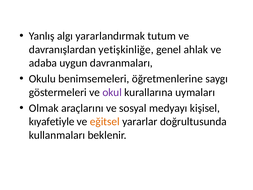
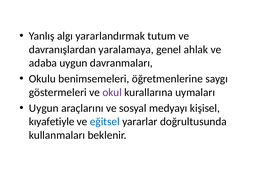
yetişkinliğe: yetişkinliğe -> yaralamaya
Olmak at (44, 108): Olmak -> Uygun
eğitsel colour: orange -> blue
